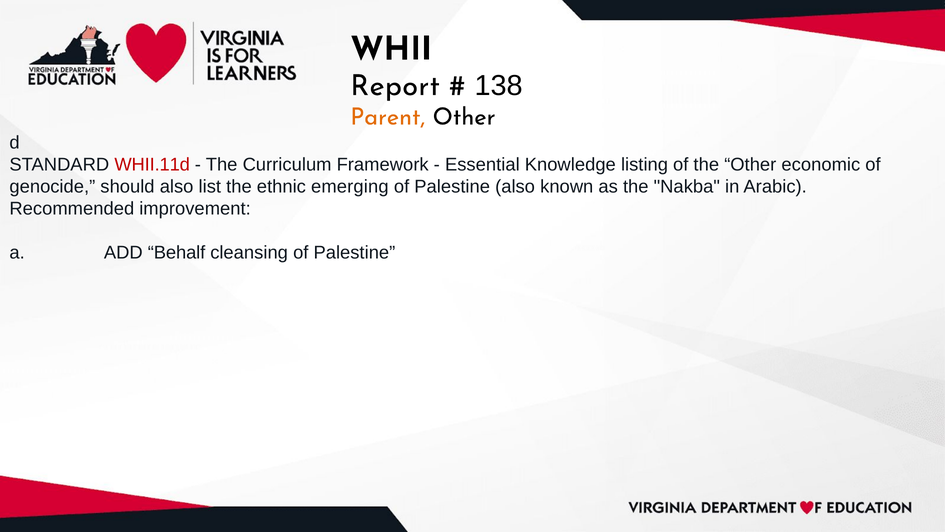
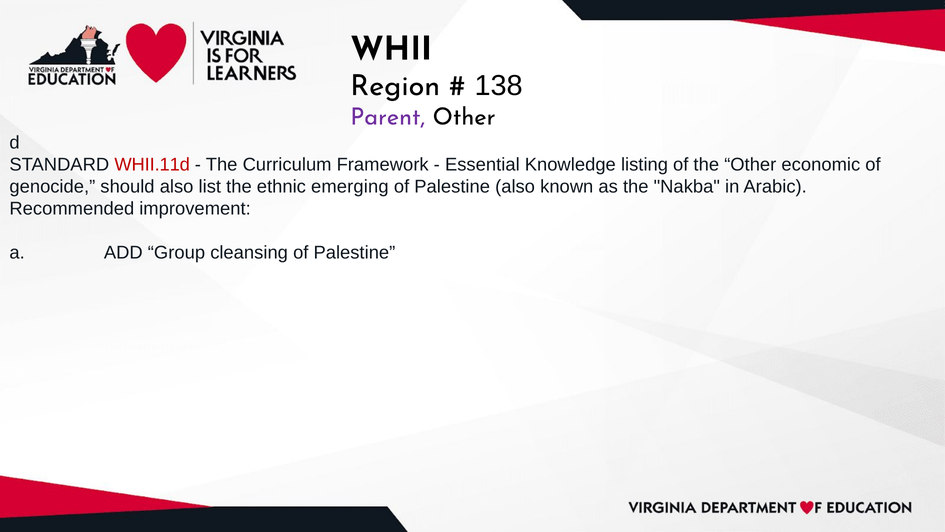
Report: Report -> Region
Parent colour: orange -> purple
Behalf: Behalf -> Group
